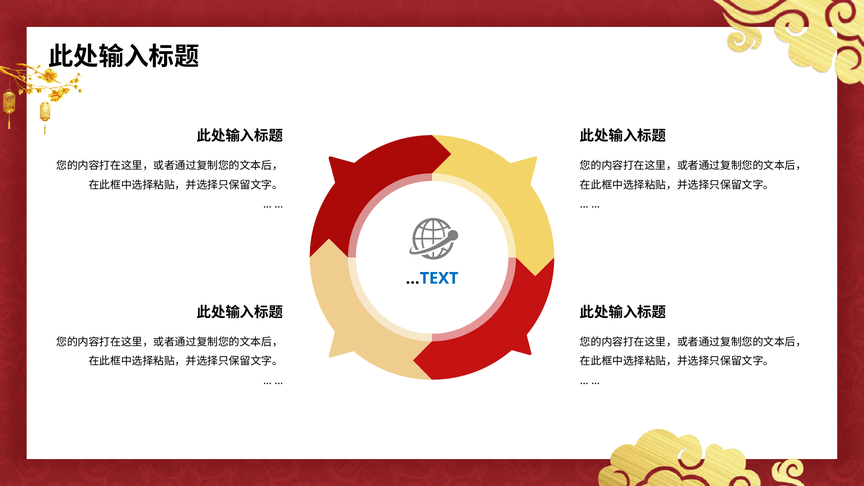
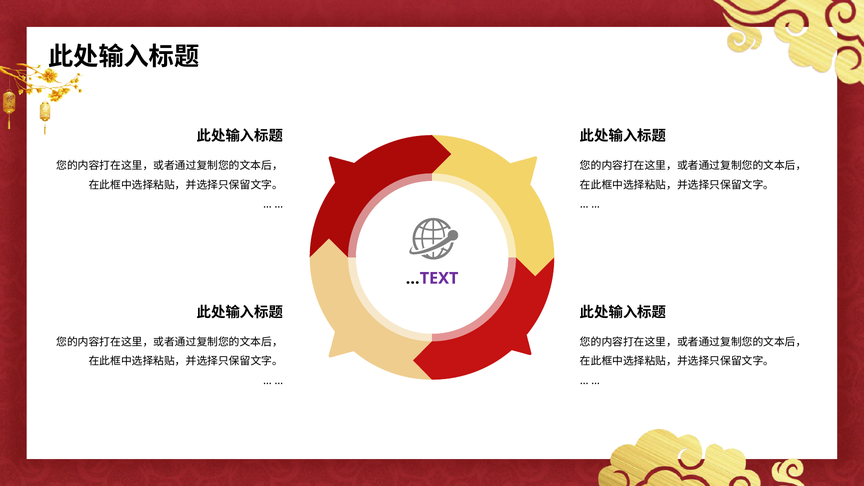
TEXT colour: blue -> purple
